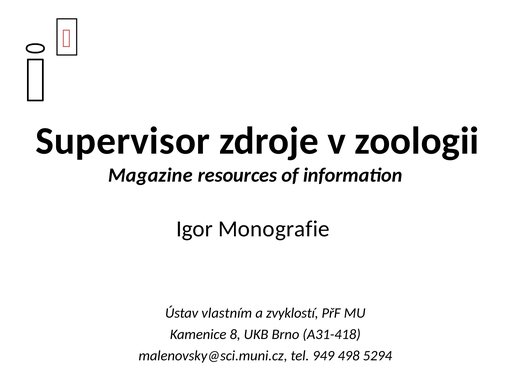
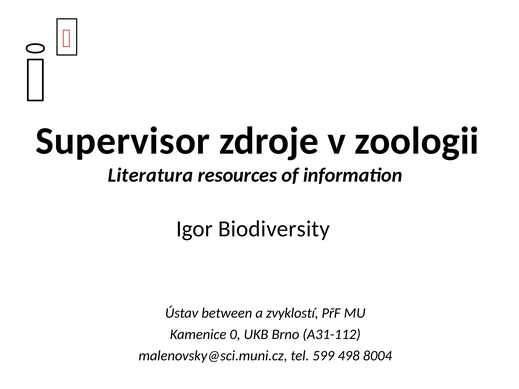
Magazine: Magazine -> Literatura
Monografie: Monografie -> Biodiversity
vlastním: vlastním -> between
8: 8 -> 0
A31-418: A31-418 -> A31-112
949: 949 -> 599
5294: 5294 -> 8004
